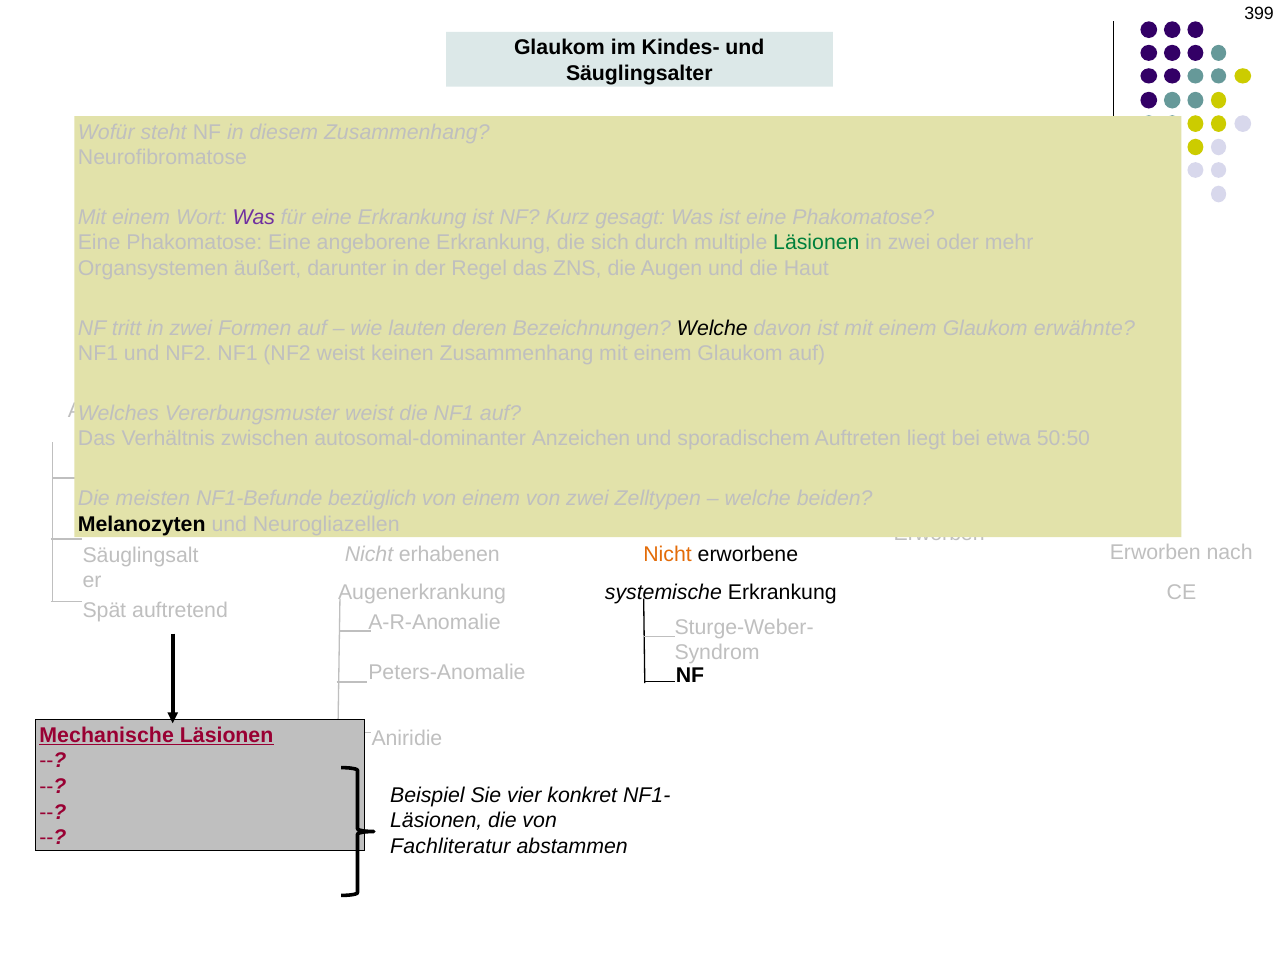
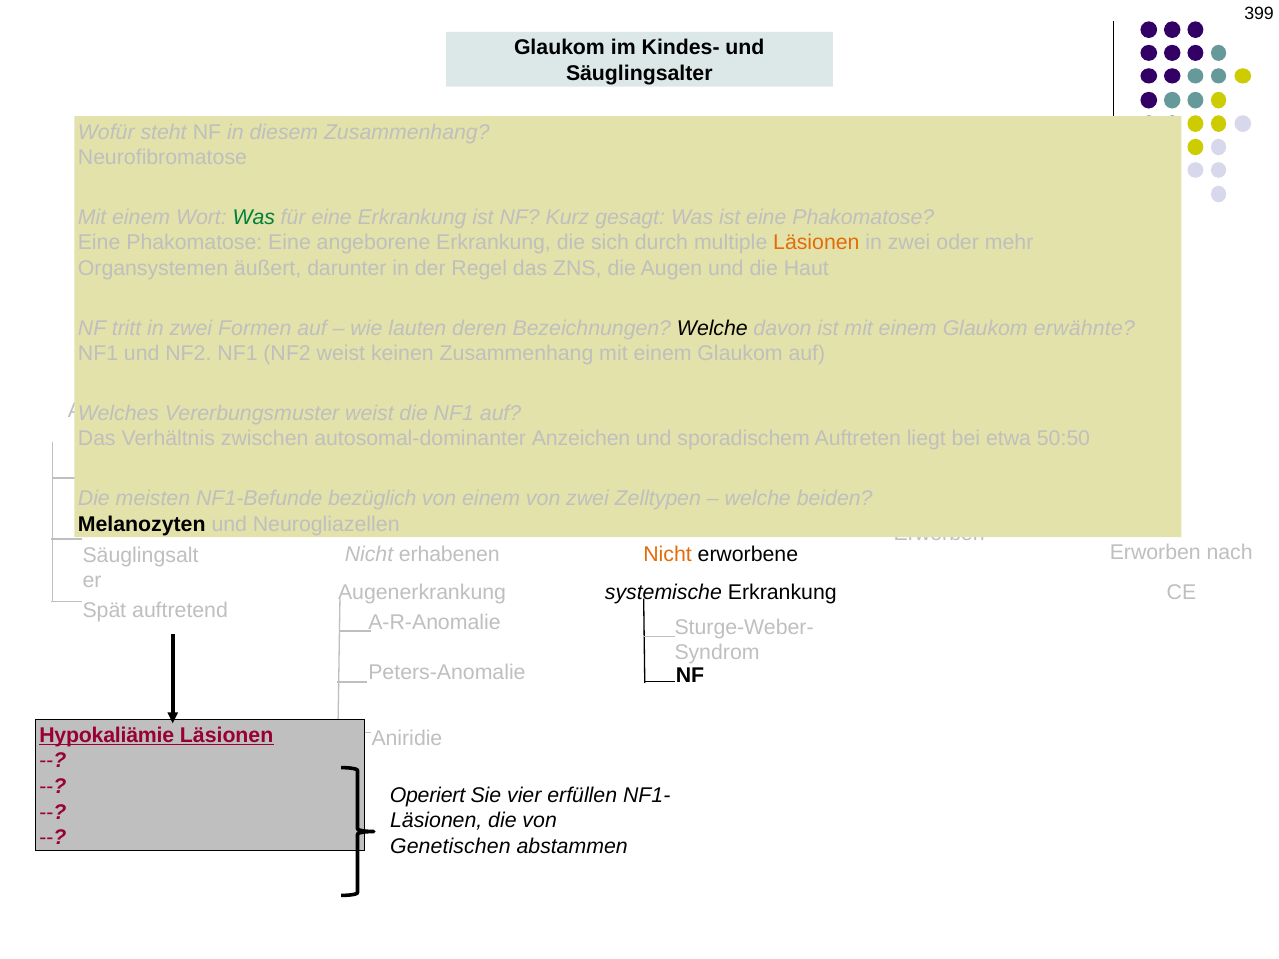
Was at (254, 217) colour: purple -> green
Läsionen at (816, 243) colour: green -> orange
Mechanische: Mechanische -> Hypokaliämie
Beispiel: Beispiel -> Operiert
konkret: konkret -> erfüllen
Fachliteratur: Fachliteratur -> Genetischen
